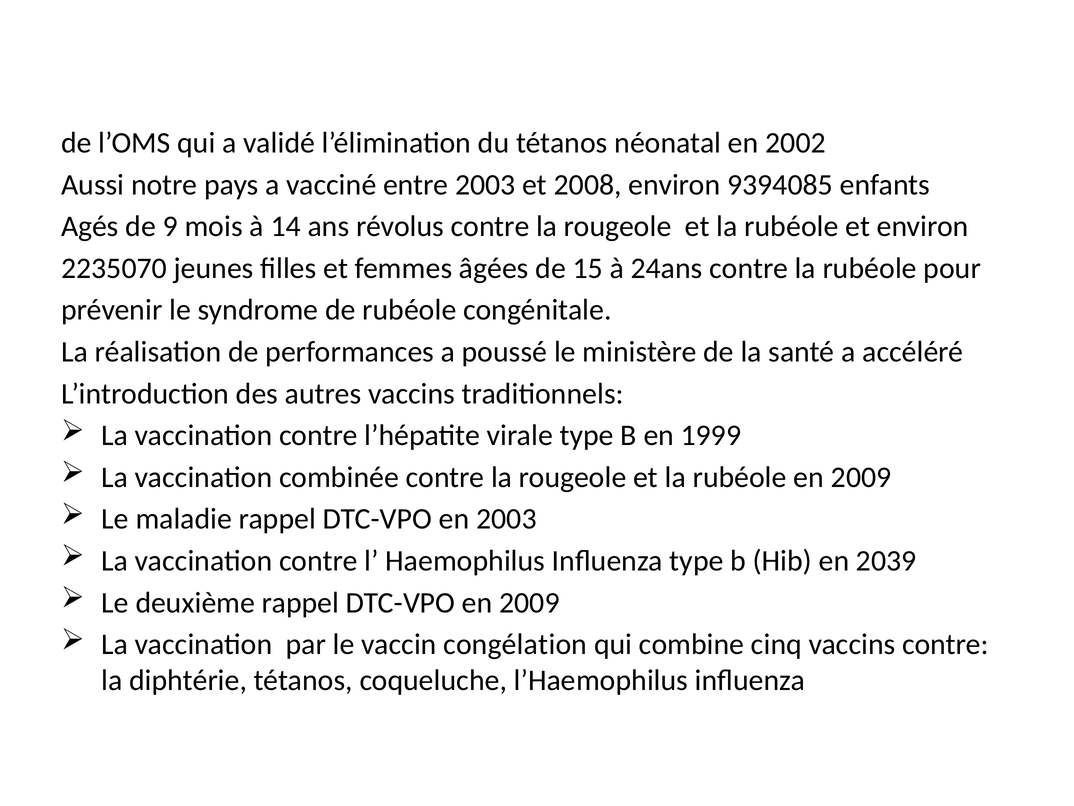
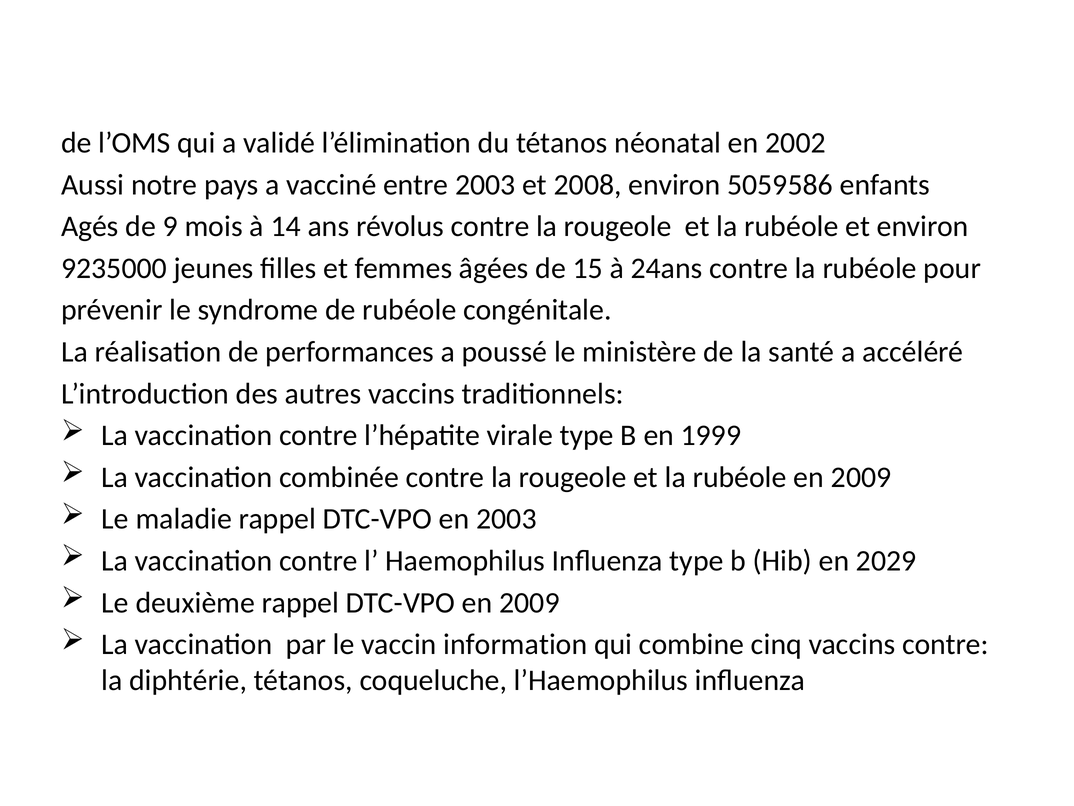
9394085: 9394085 -> 5059586
2235070: 2235070 -> 9235000
2039: 2039 -> 2029
congélation: congélation -> information
